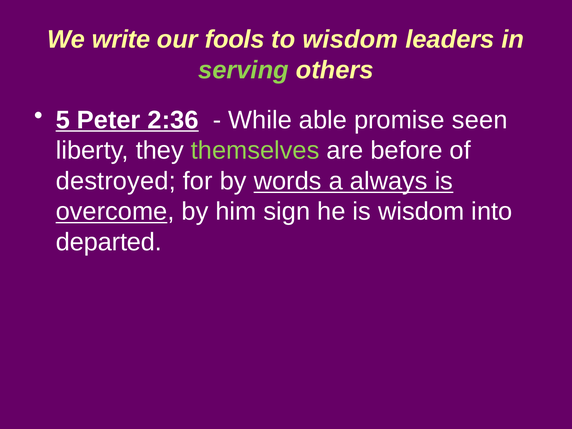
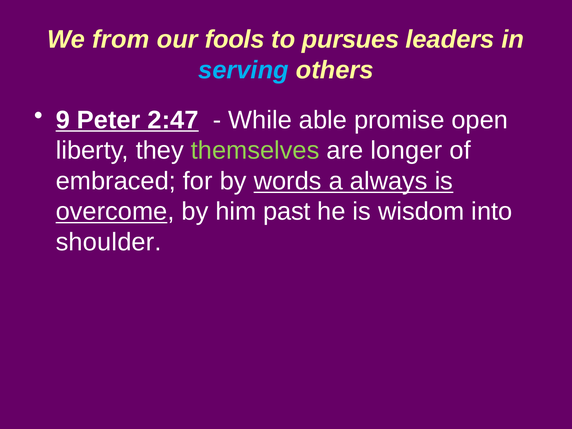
write: write -> from
to wisdom: wisdom -> pursues
serving colour: light green -> light blue
5: 5 -> 9
2:36: 2:36 -> 2:47
seen: seen -> open
before: before -> longer
destroyed: destroyed -> embraced
sign: sign -> past
departed: departed -> shoulder
